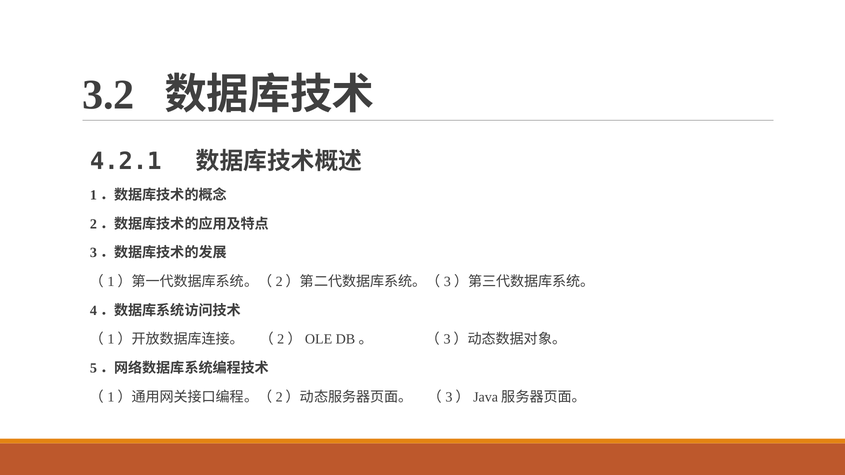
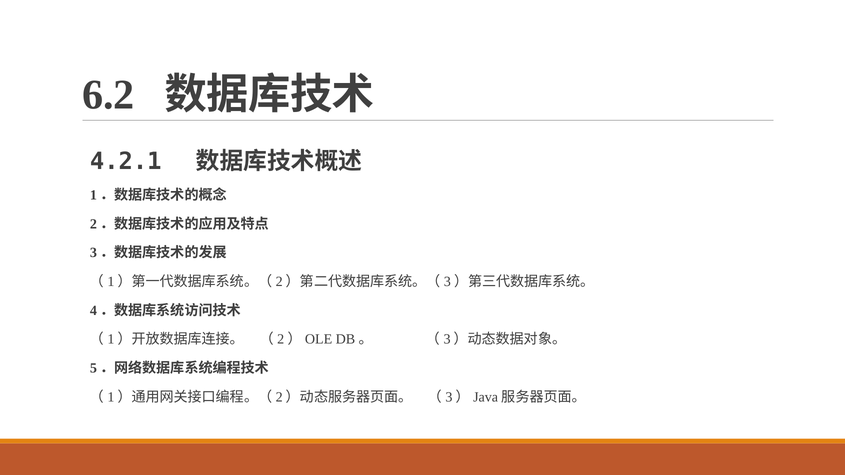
3.2: 3.2 -> 6.2
